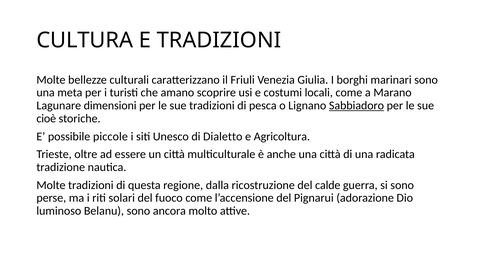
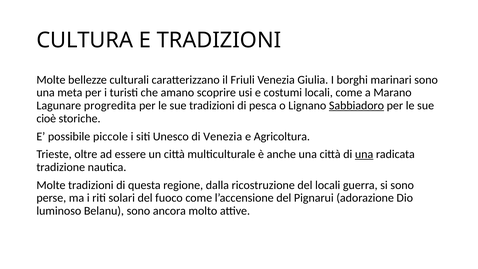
dimensioni: dimensioni -> progredita
di Dialetto: Dialetto -> Venezia
una at (364, 154) underline: none -> present
del calde: calde -> locali
